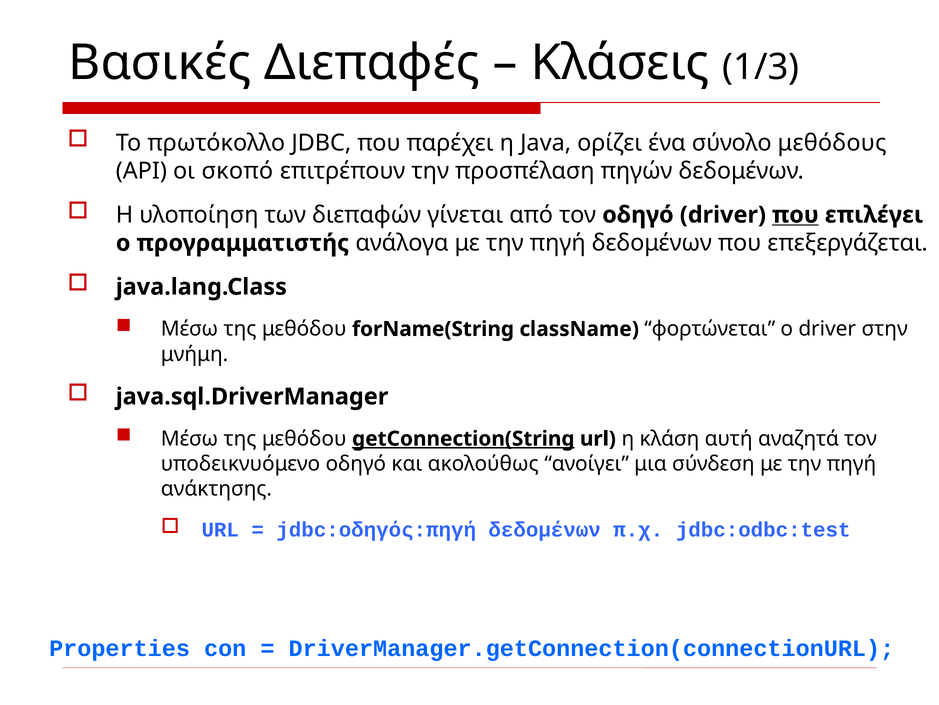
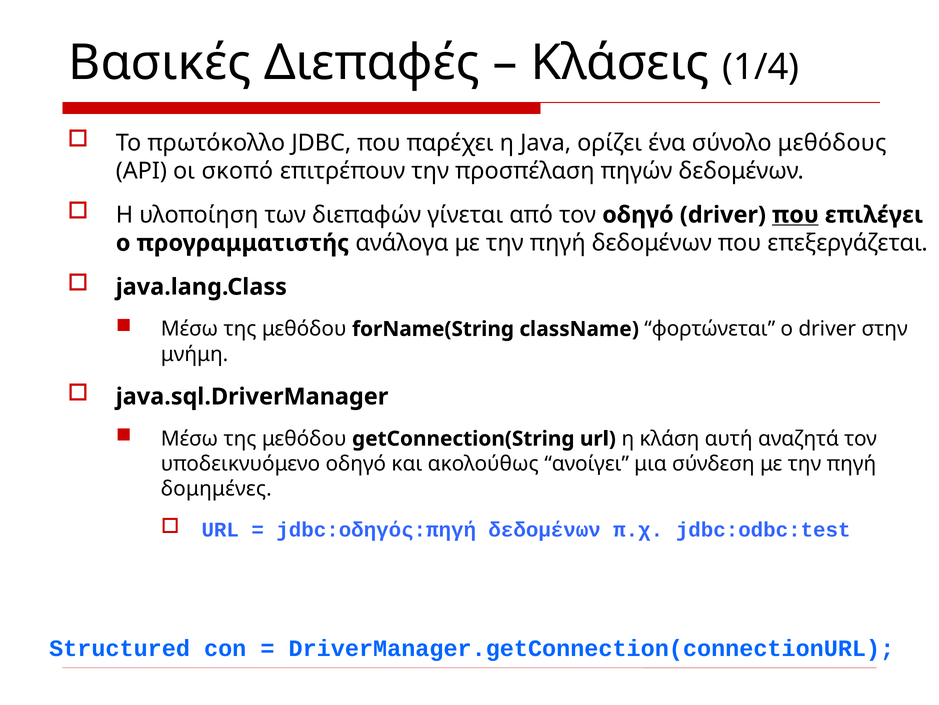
1/3: 1/3 -> 1/4
getConnection(String underline: present -> none
ανάκτησης: ανάκτησης -> δομημένες
Properties: Properties -> Structured
